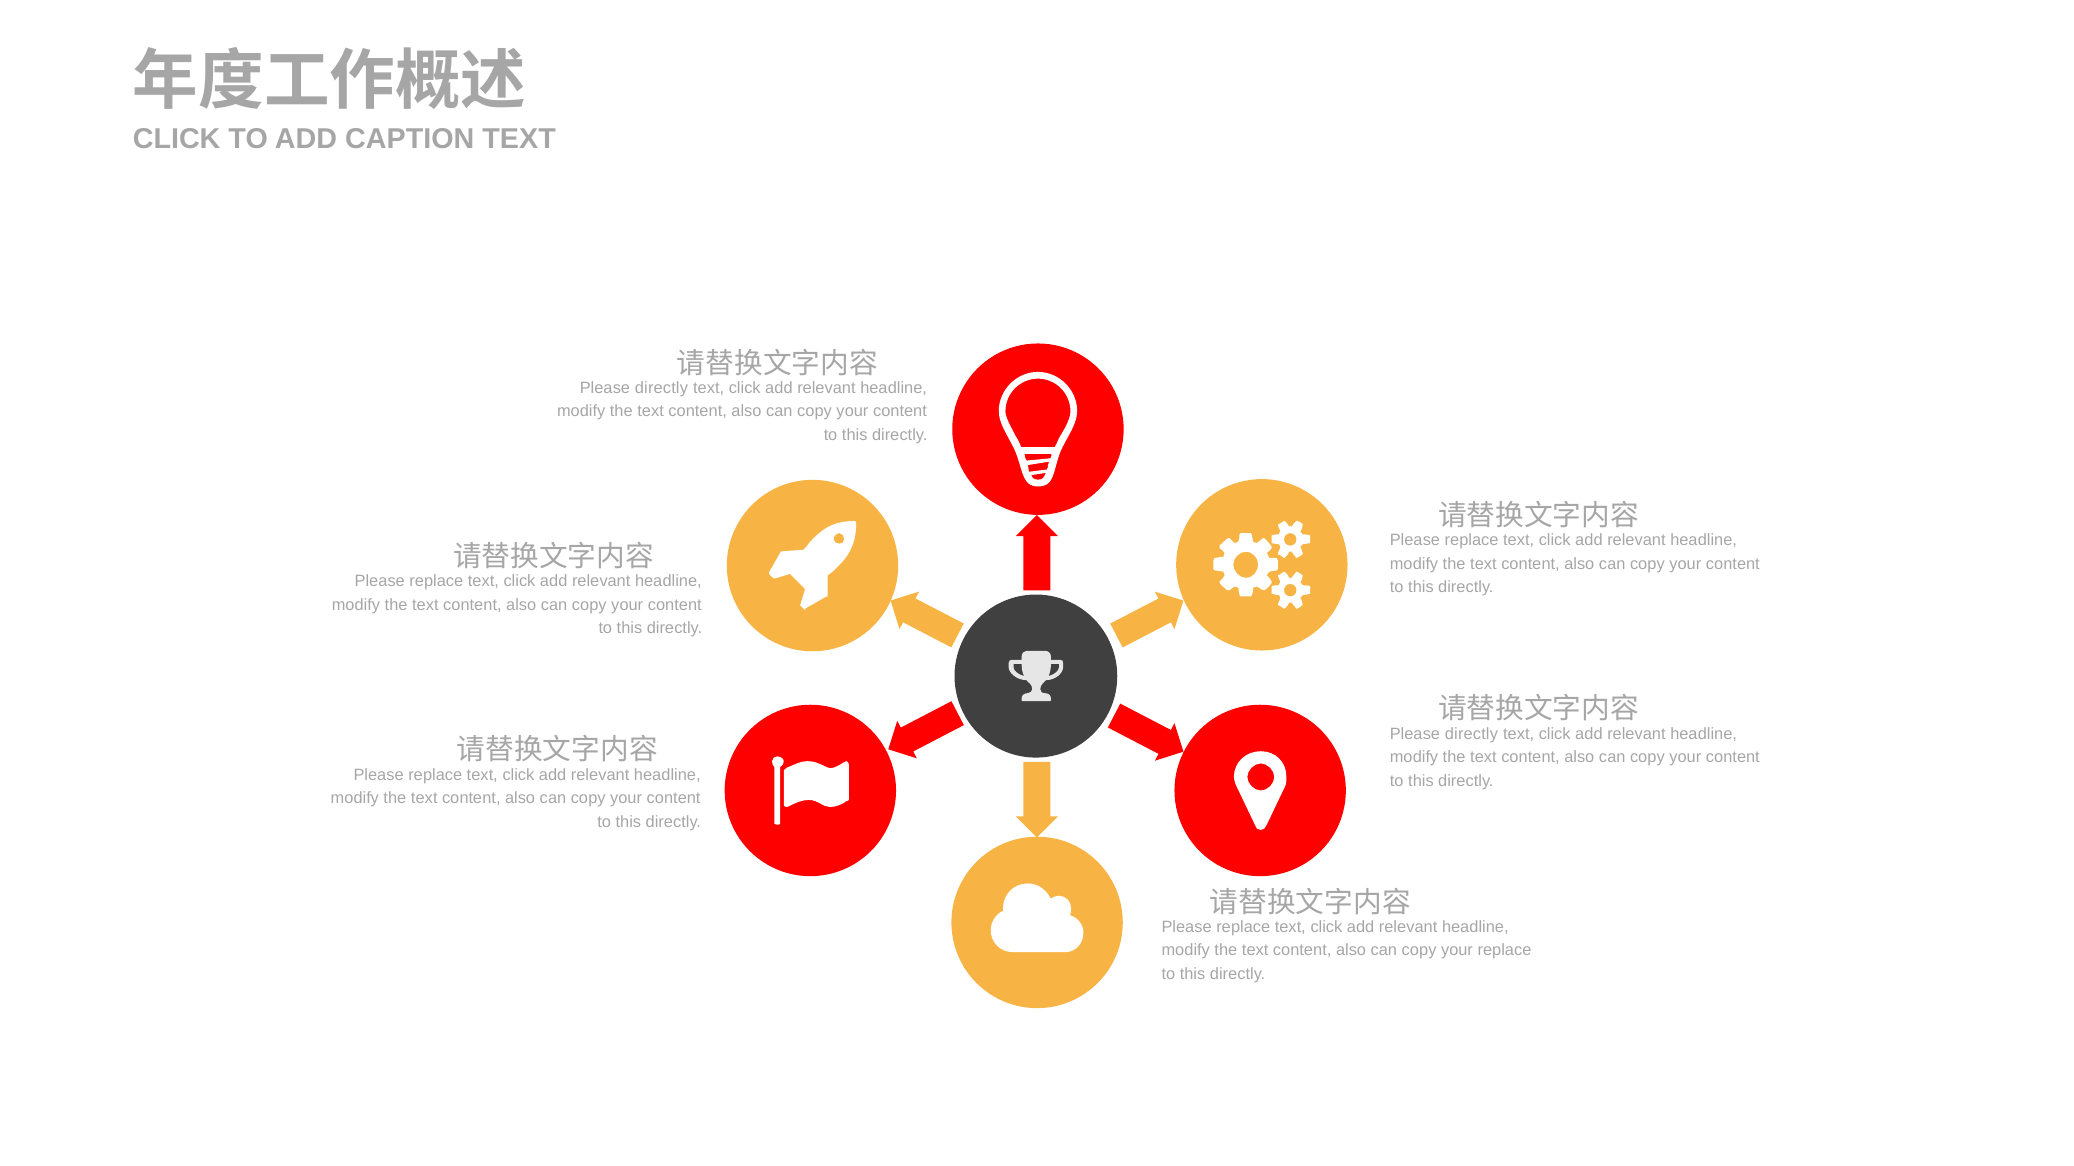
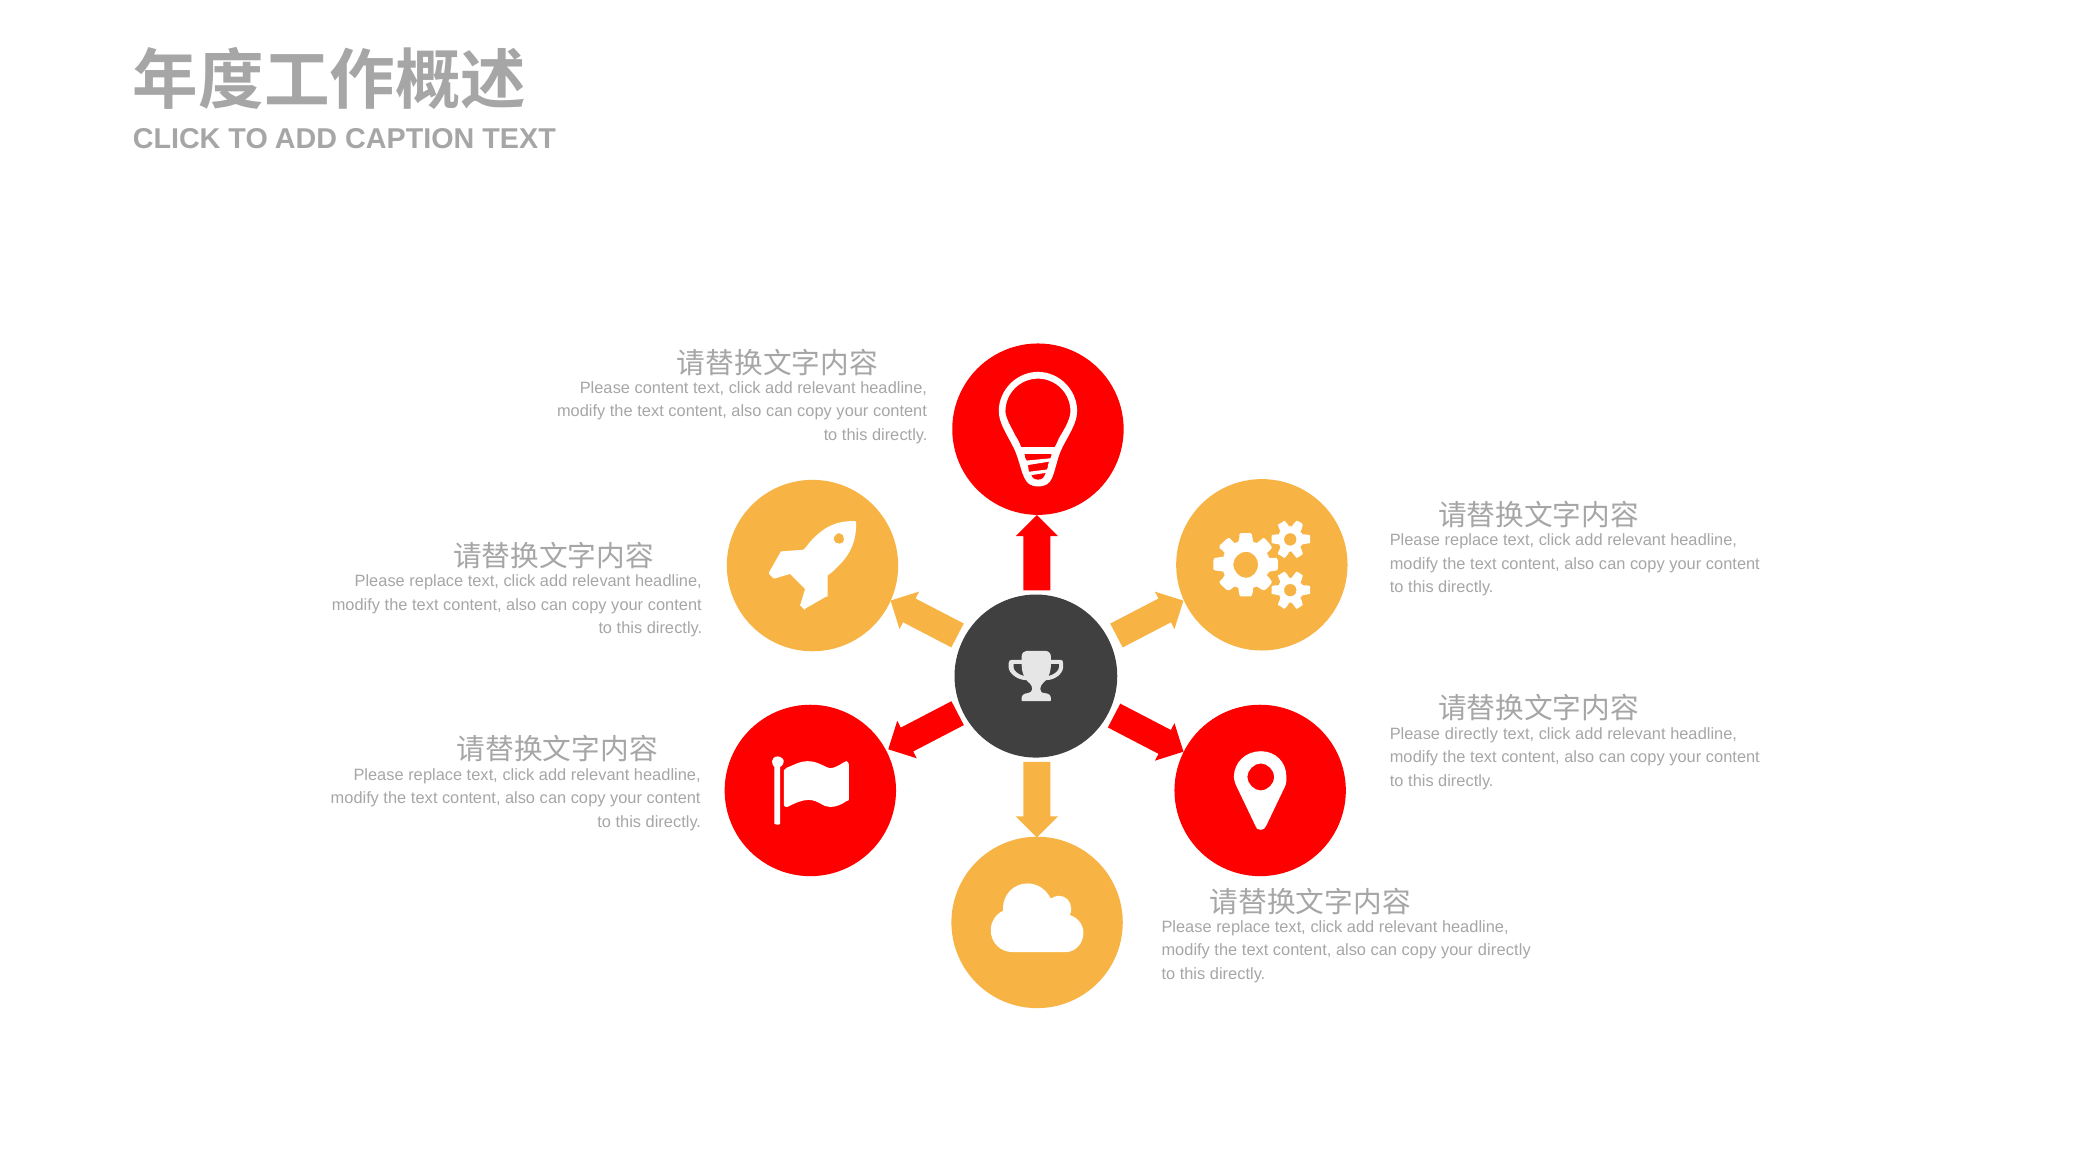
directly at (661, 388): directly -> content
your replace: replace -> directly
